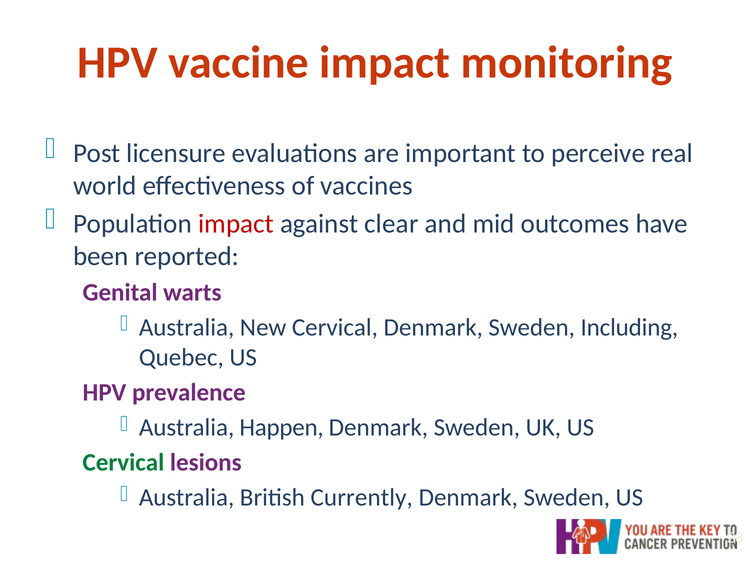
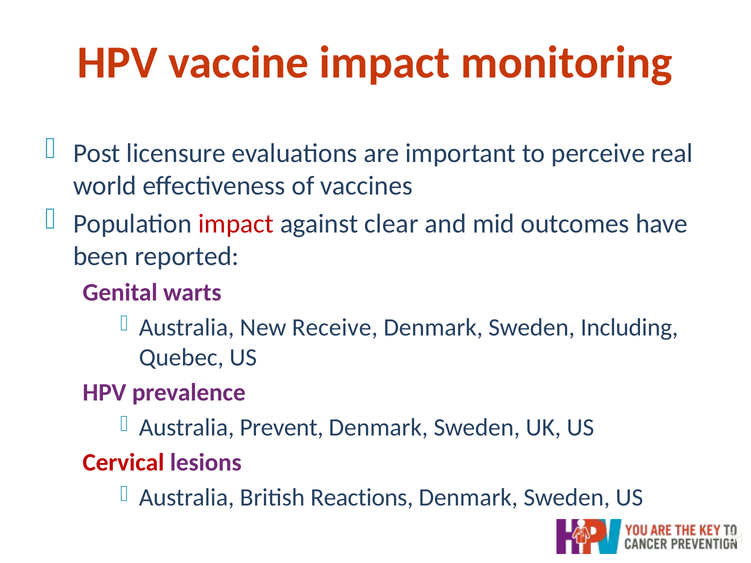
New Cervical: Cervical -> Receive
Happen: Happen -> Prevent
Cervical at (123, 463) colour: green -> red
Currently: Currently -> Reactions
